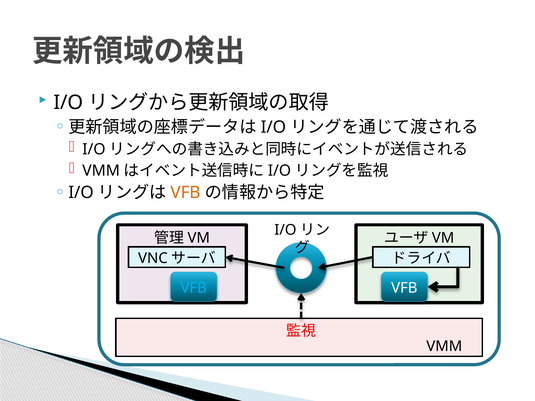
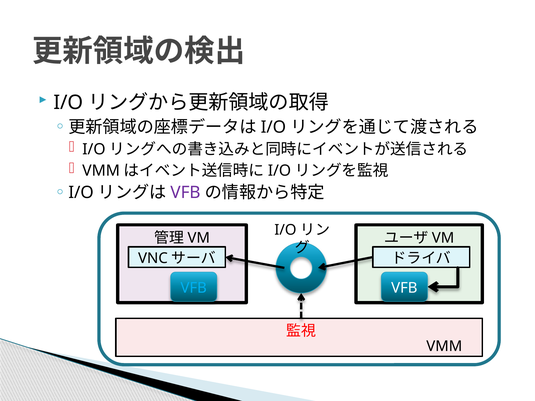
VFB at (186, 193) colour: orange -> purple
